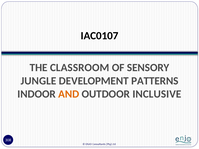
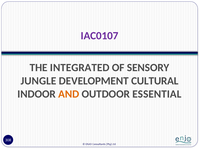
IAC0107 colour: black -> purple
CLASSROOM: CLASSROOM -> INTEGRATED
PATTERNS: PATTERNS -> CULTURAL
INCLUSIVE: INCLUSIVE -> ESSENTIAL
